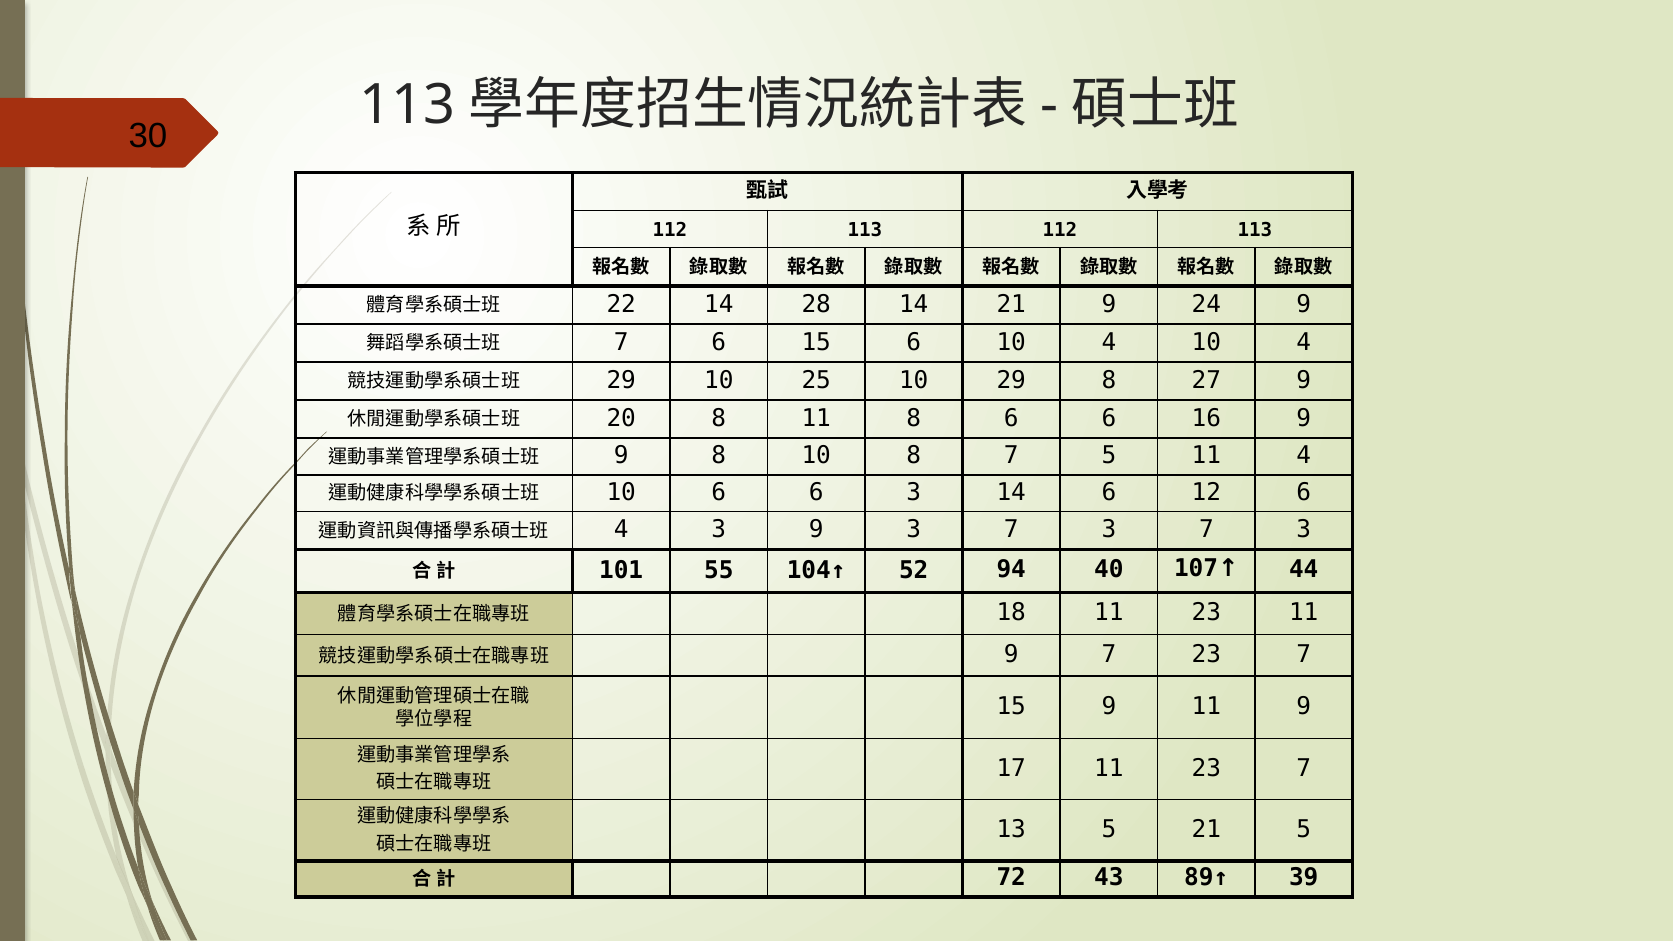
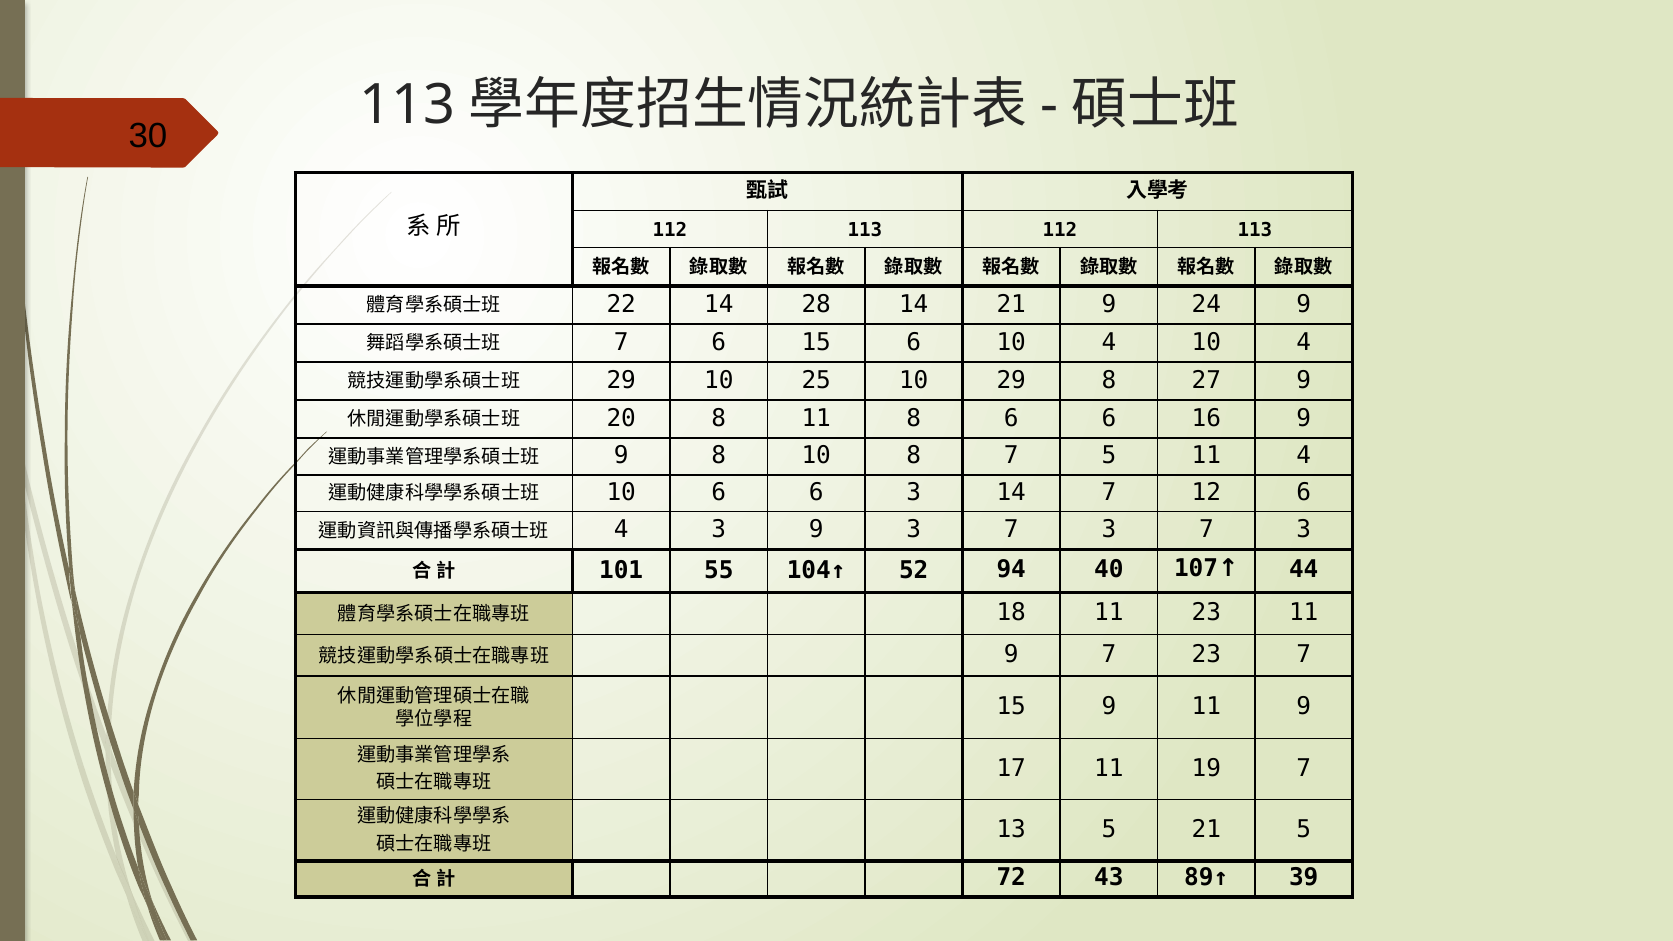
14 6: 6 -> 7
17 11 23: 23 -> 19
